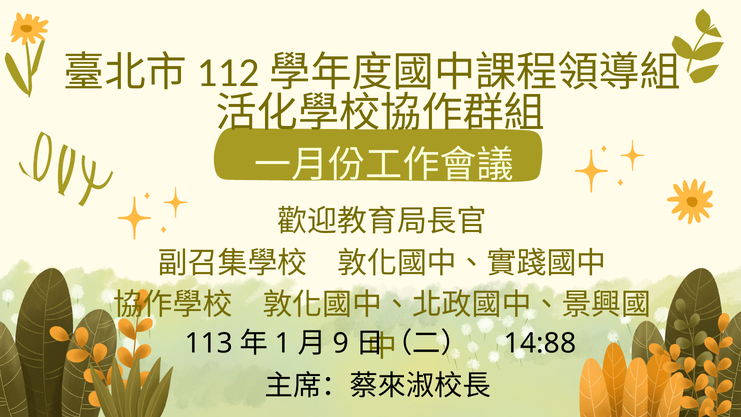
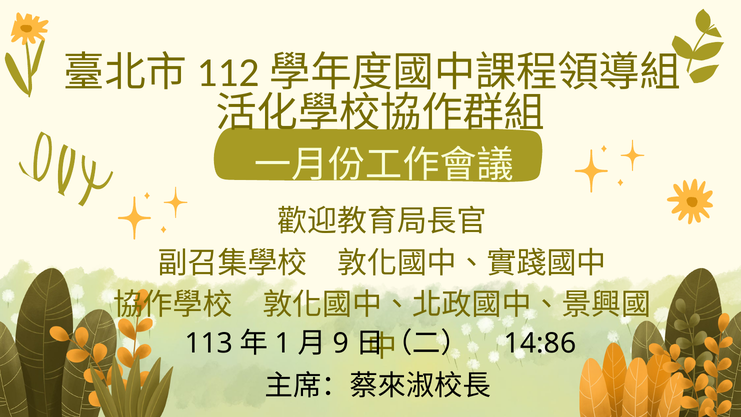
14:88: 14:88 -> 14:86
